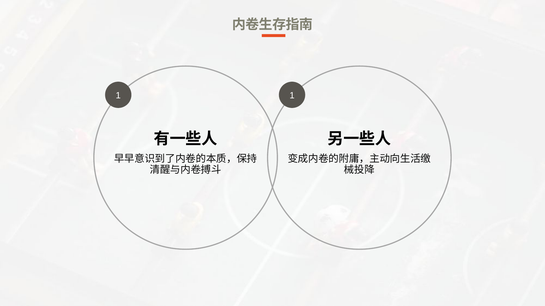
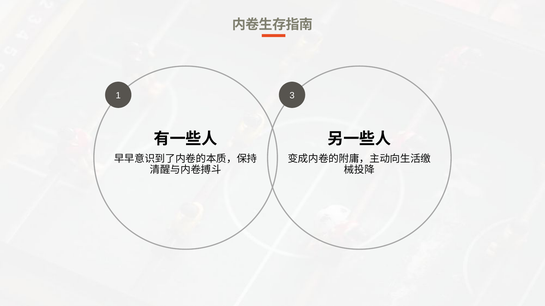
1 1: 1 -> 3
